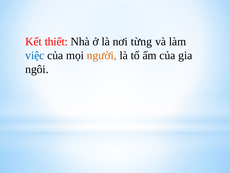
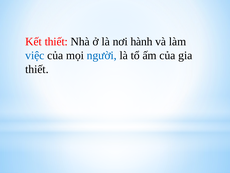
từng: từng -> hành
người colour: orange -> blue
ngôi at (37, 69): ngôi -> thiết
